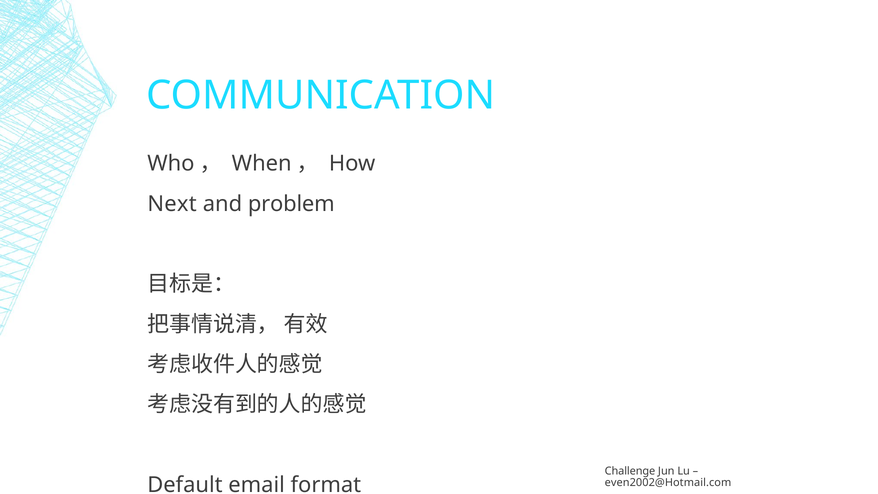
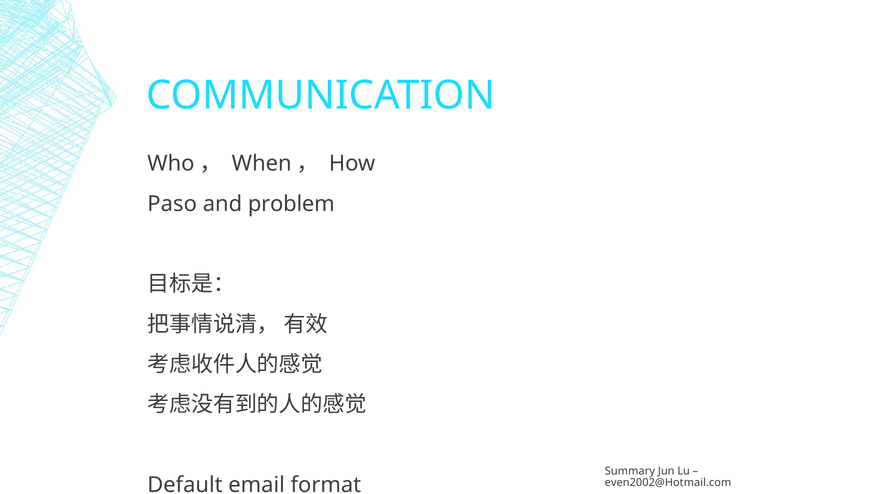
Next: Next -> Paso
Challenge at (630, 471): Challenge -> Summary
